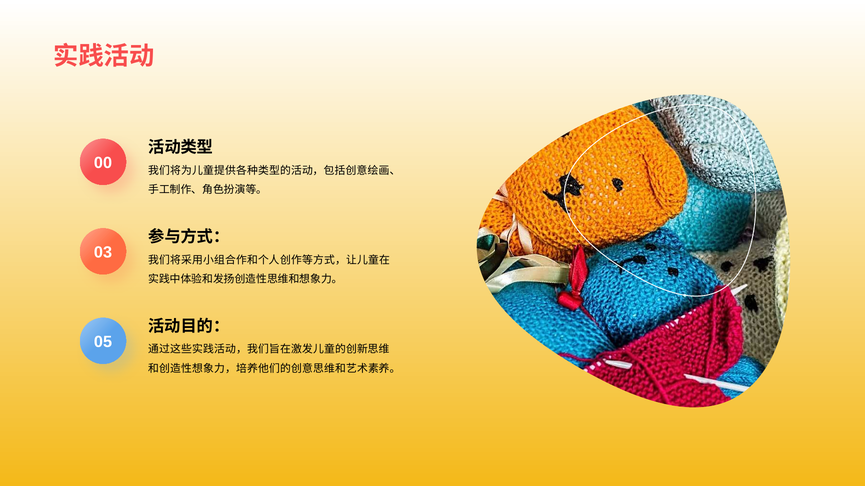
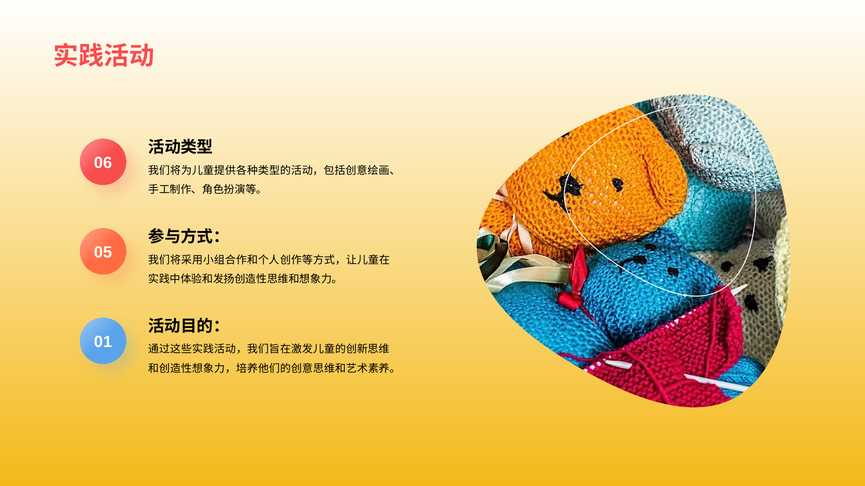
0 0: 0 -> 6
3: 3 -> 5
5: 5 -> 1
